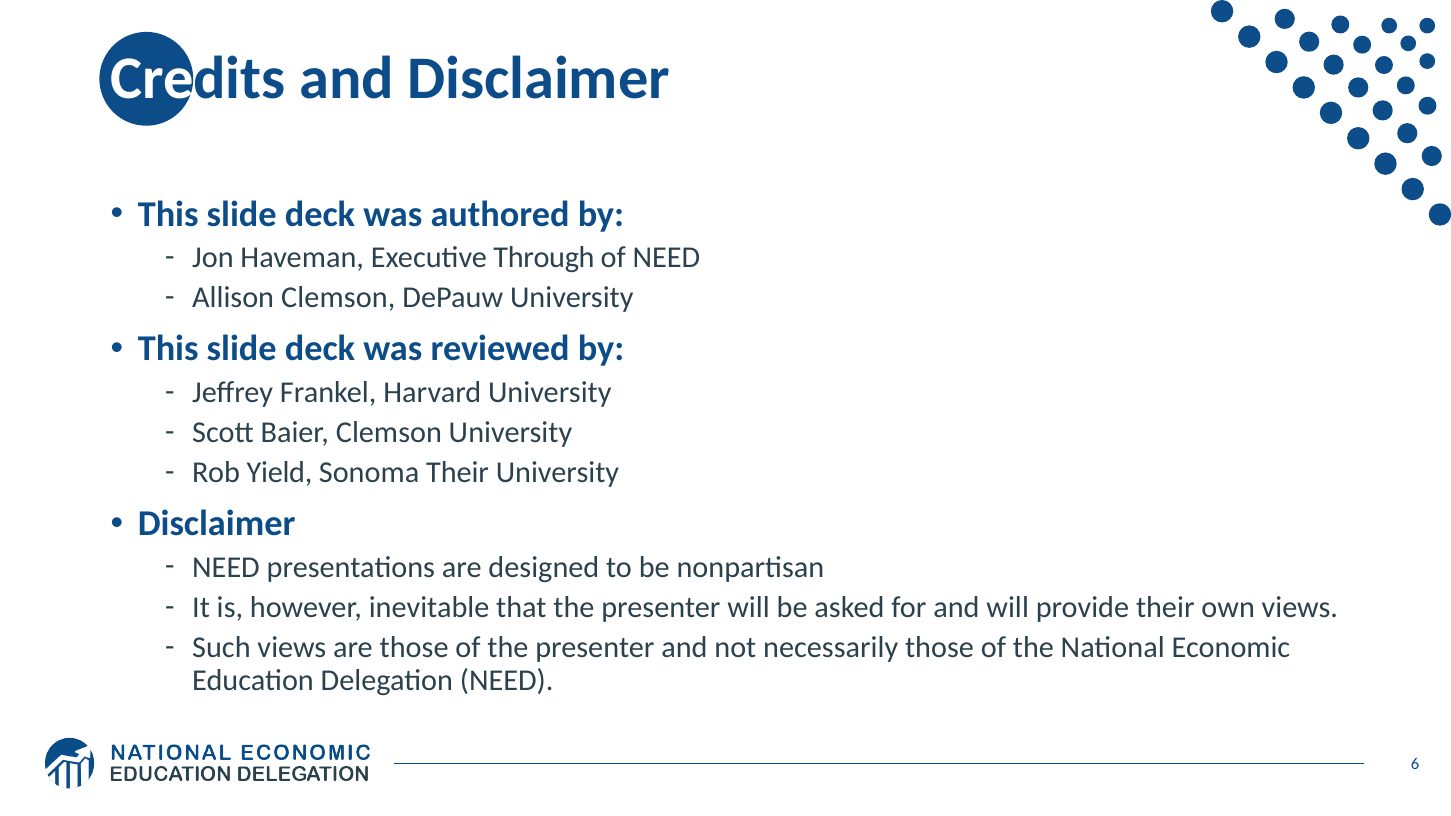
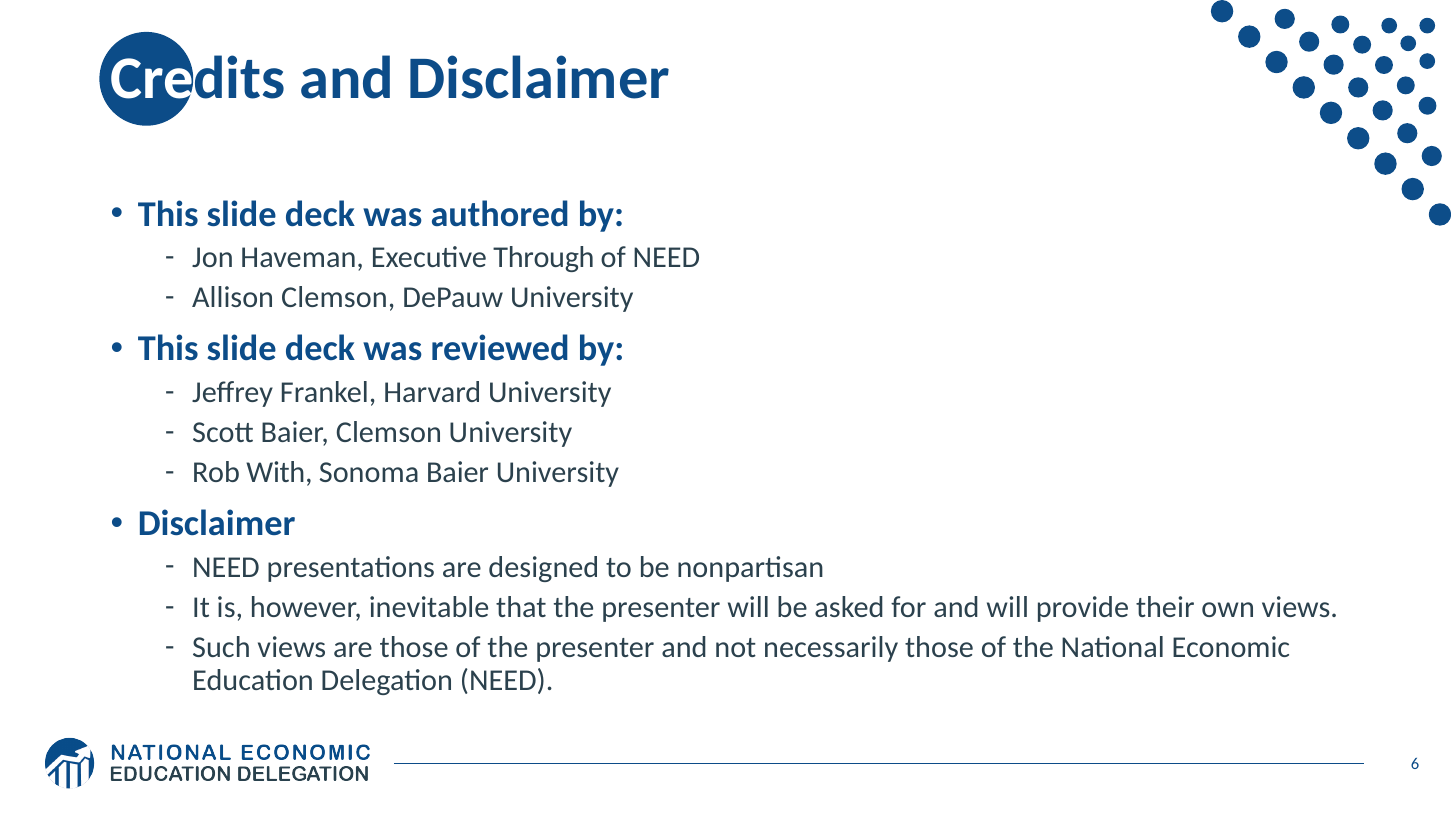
Yield: Yield -> With
Sonoma Their: Their -> Baier
